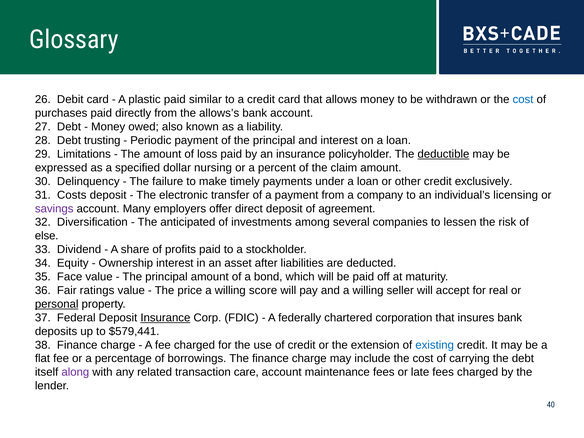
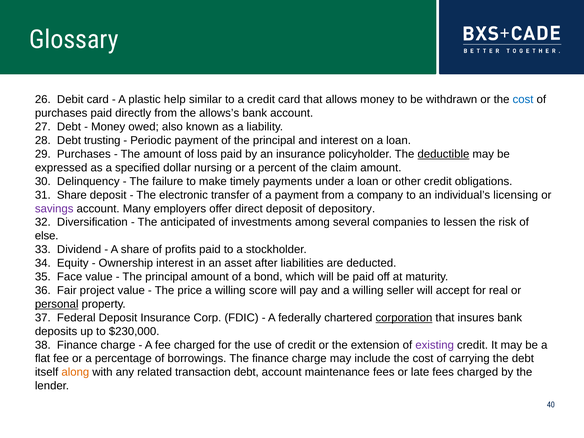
plastic paid: paid -> help
29 Limitations: Limitations -> Purchases
exclusively: exclusively -> obligations
31 Costs: Costs -> Share
agreement: agreement -> depository
ratings: ratings -> project
Insurance at (165, 318) underline: present -> none
corporation underline: none -> present
$579,441: $579,441 -> $230,000
existing colour: blue -> purple
along colour: purple -> orange
transaction care: care -> debt
